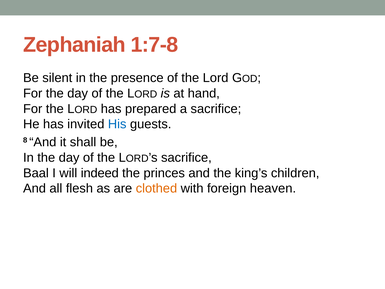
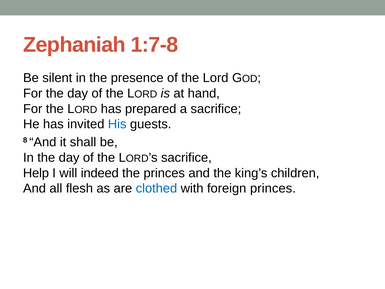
Baal: Baal -> Help
clothed colour: orange -> blue
foreign heaven: heaven -> princes
